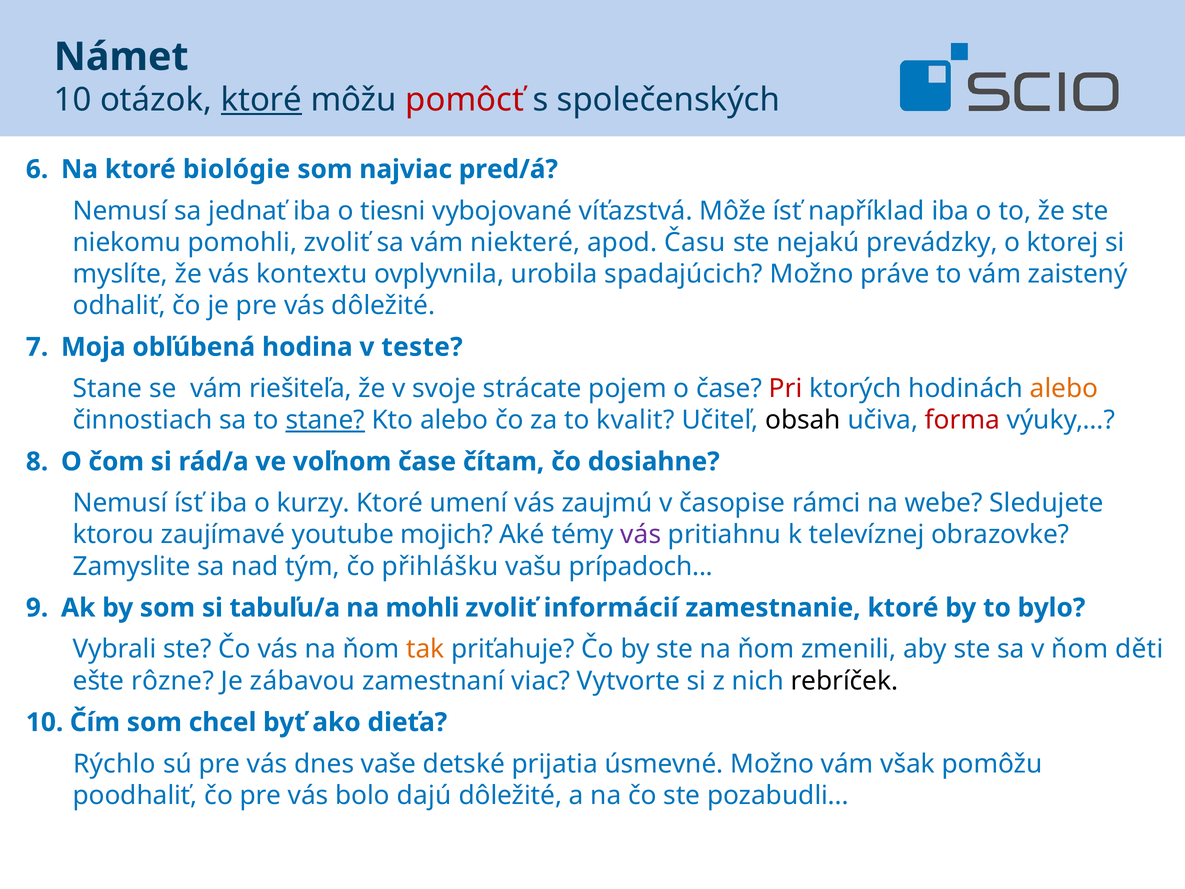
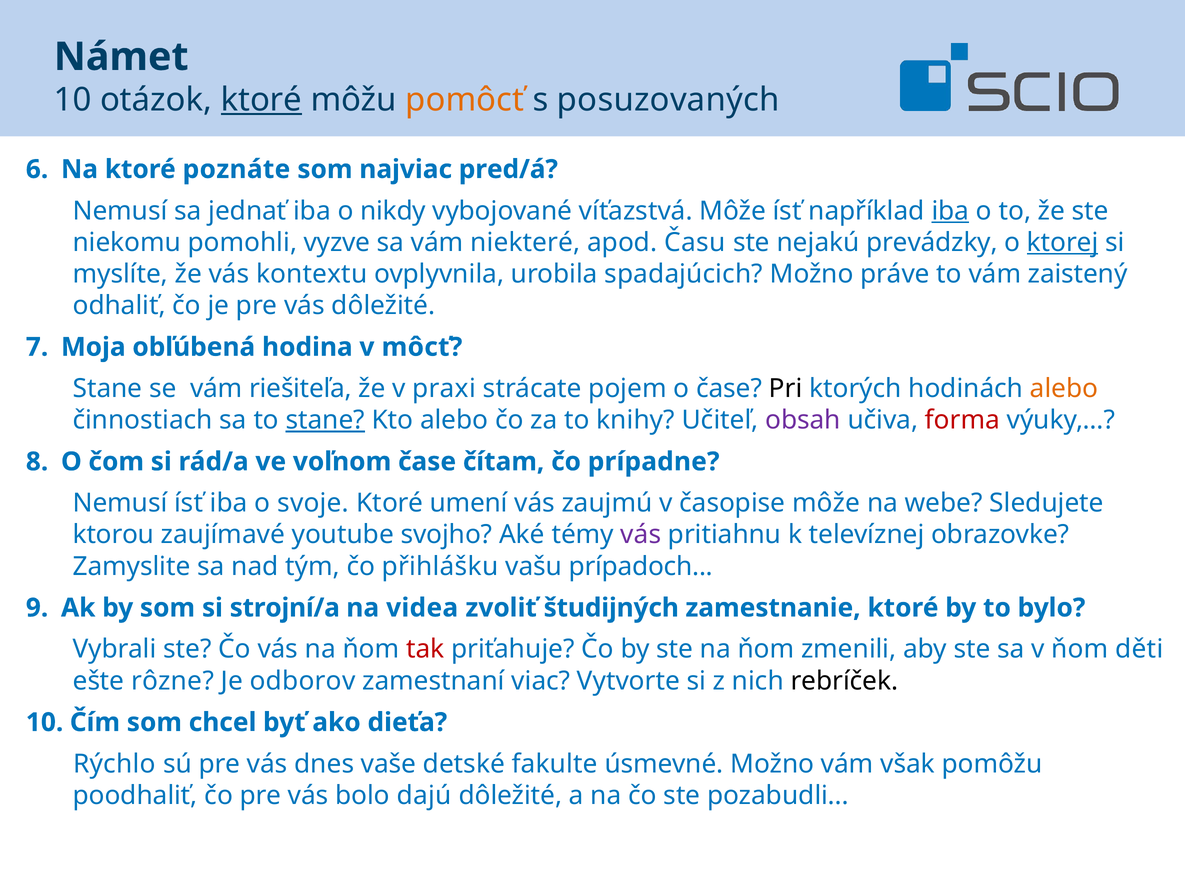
pomôcť colour: red -> orange
společenských: společenských -> posuzovaných
biológie: biológie -> poznáte
tiesni: tiesni -> nikdy
iba at (950, 211) underline: none -> present
pomohli zvoliť: zvoliť -> vyzve
ktorej underline: none -> present
teste: teste -> môcť
svoje: svoje -> praxi
Pri colour: red -> black
kvalit: kvalit -> knihy
obsah colour: black -> purple
dosiahne: dosiahne -> prípadne
kurzy: kurzy -> svoje
časopise rámci: rámci -> môže
mojich: mojich -> svojho
tabuľu/a: tabuľu/a -> strojní/a
mohli: mohli -> videa
informácií: informácií -> študijných
tak colour: orange -> red
zábavou: zábavou -> odborov
prijatia: prijatia -> fakulte
